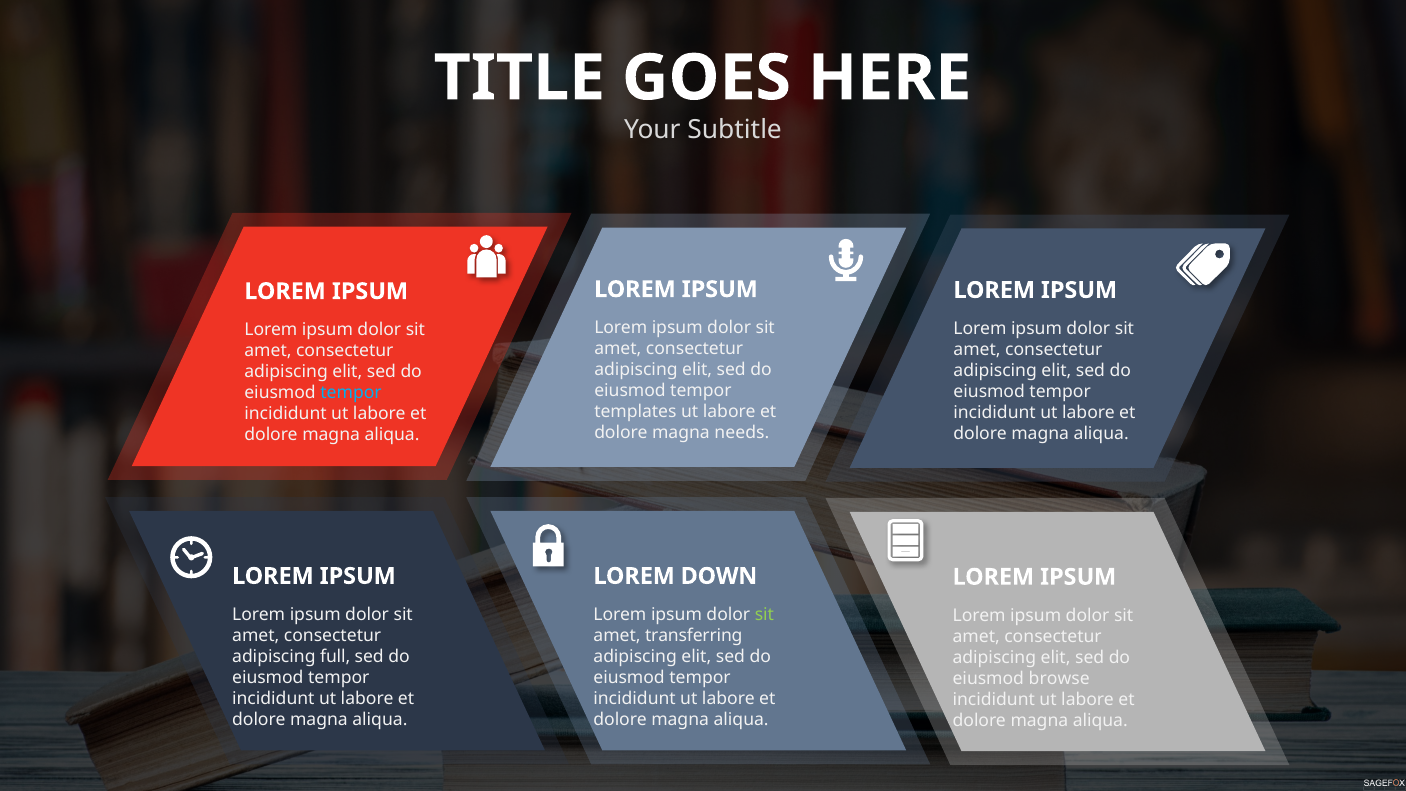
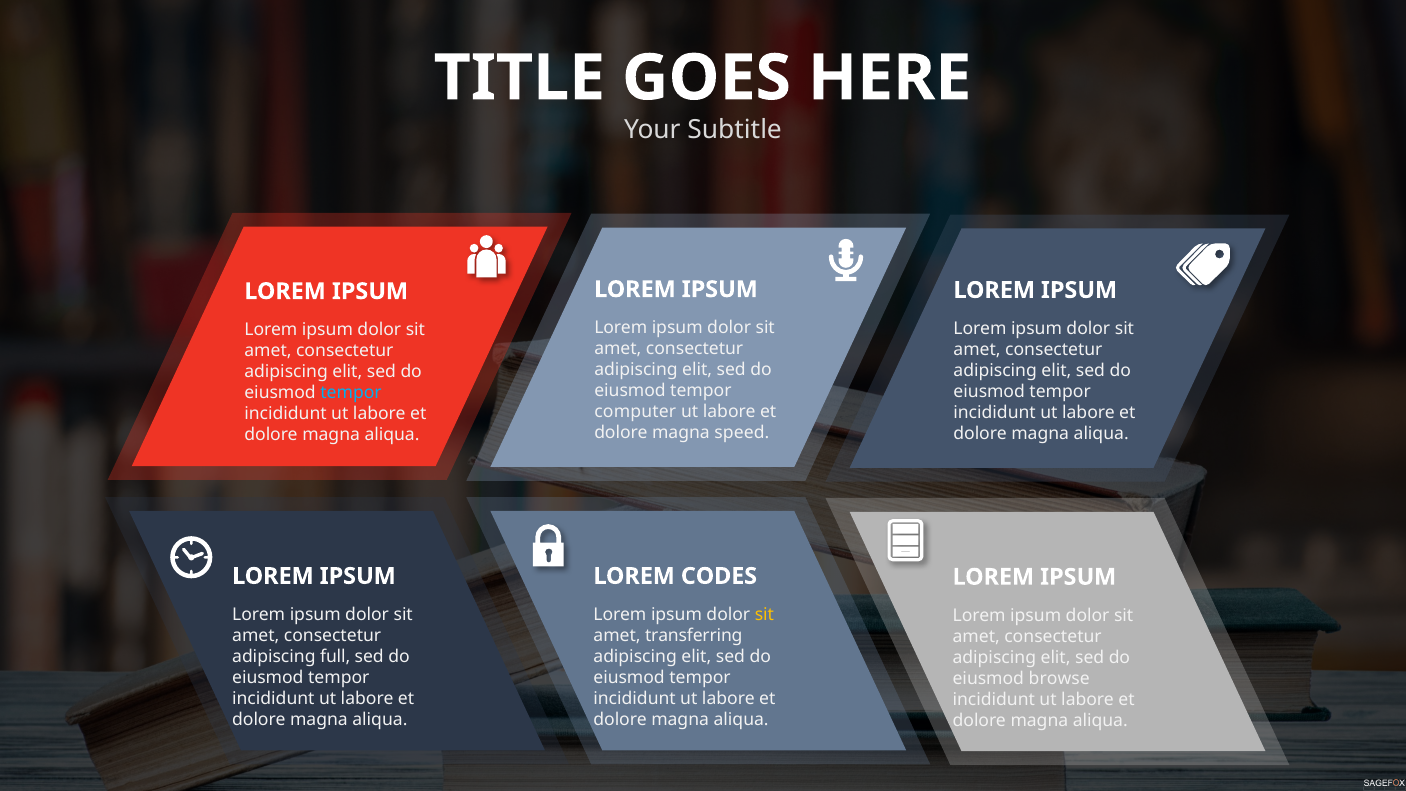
templates: templates -> computer
needs: needs -> speed
DOWN: DOWN -> CODES
sit at (764, 614) colour: light green -> yellow
